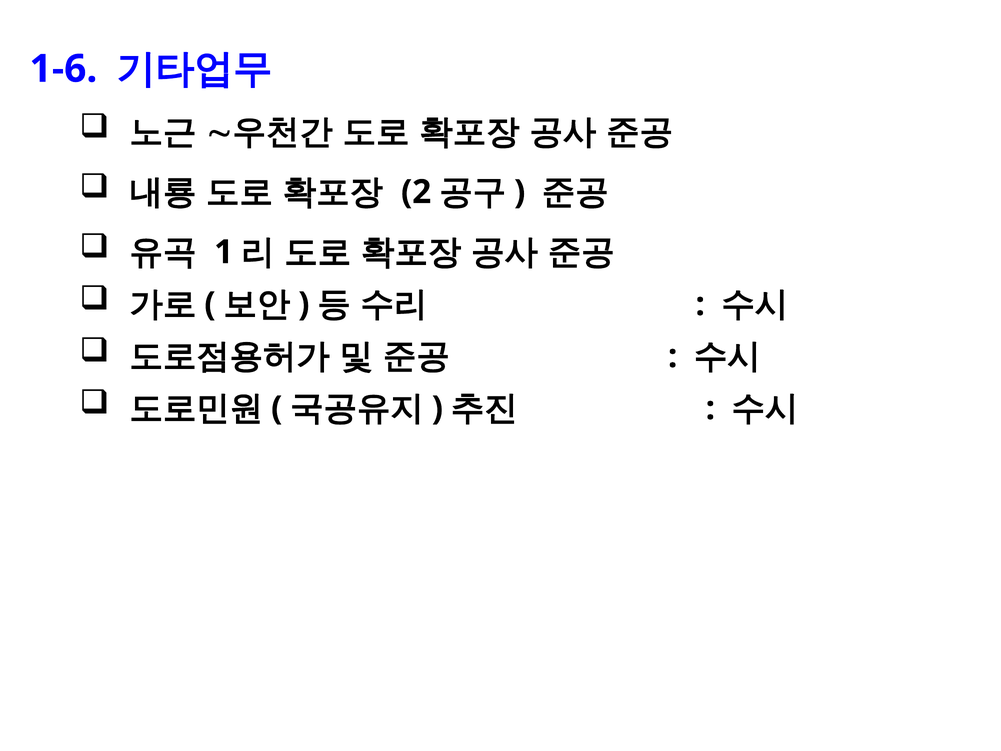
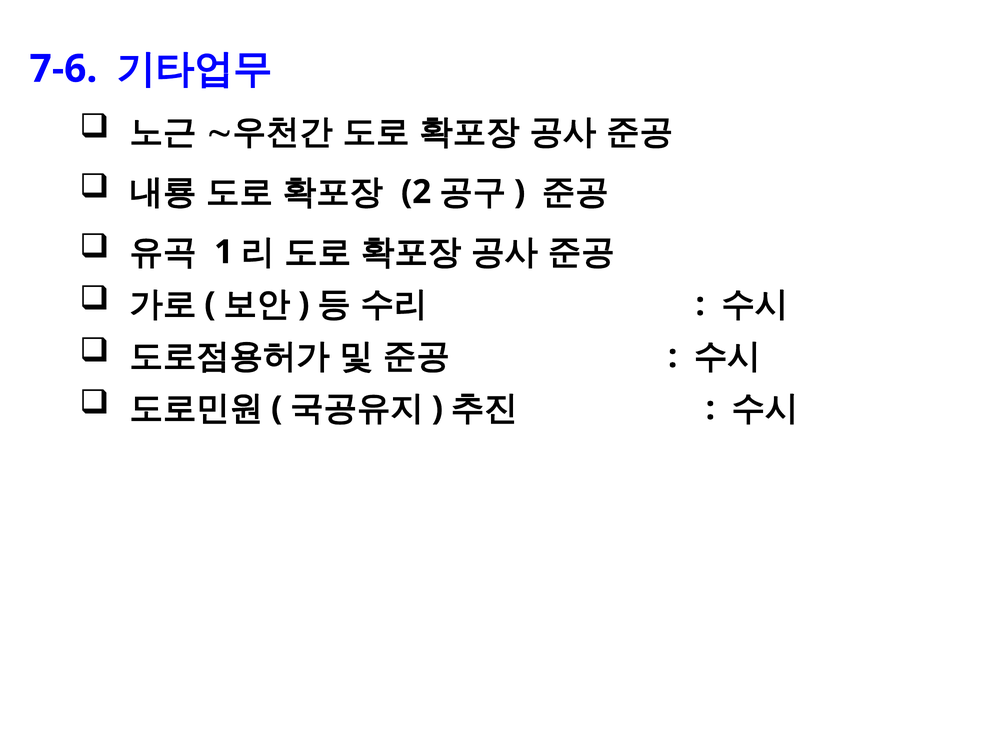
1-6: 1-6 -> 7-6
